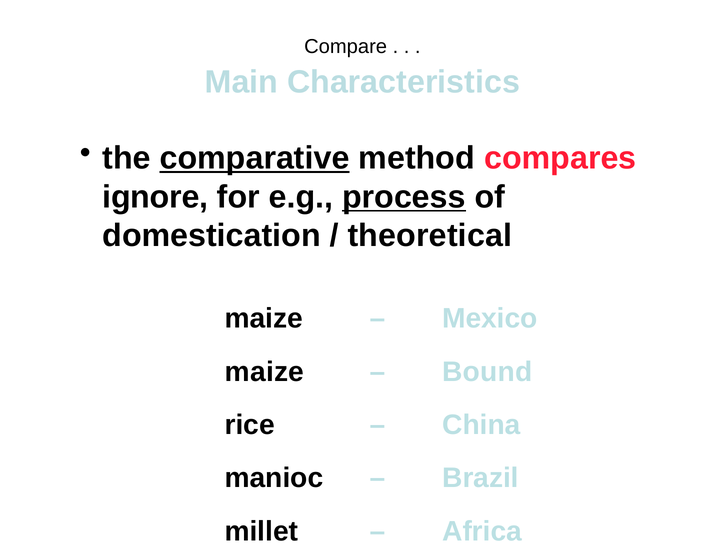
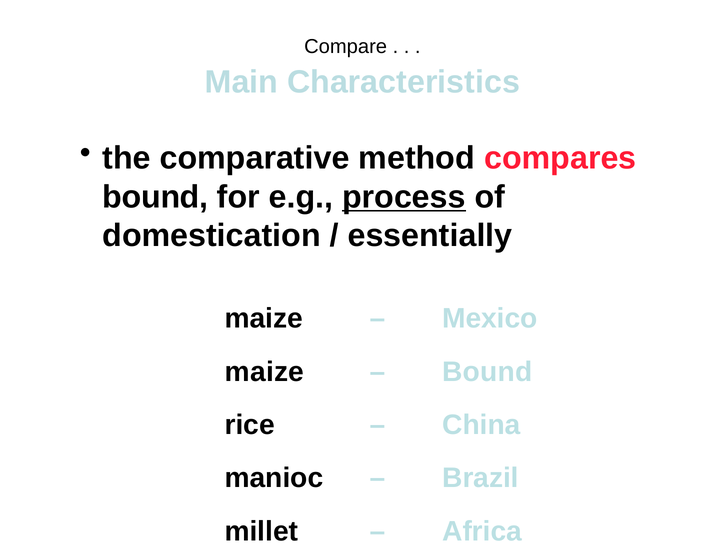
comparative underline: present -> none
ignore at (155, 197): ignore -> bound
theoretical: theoretical -> essentially
